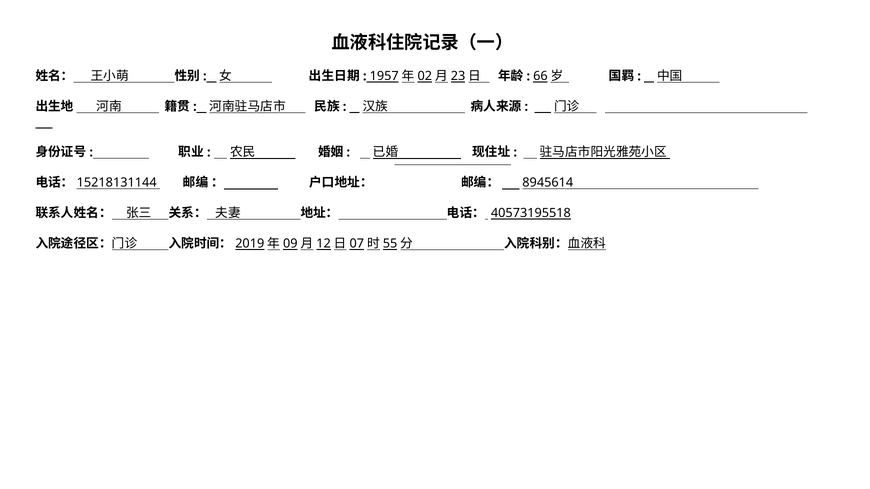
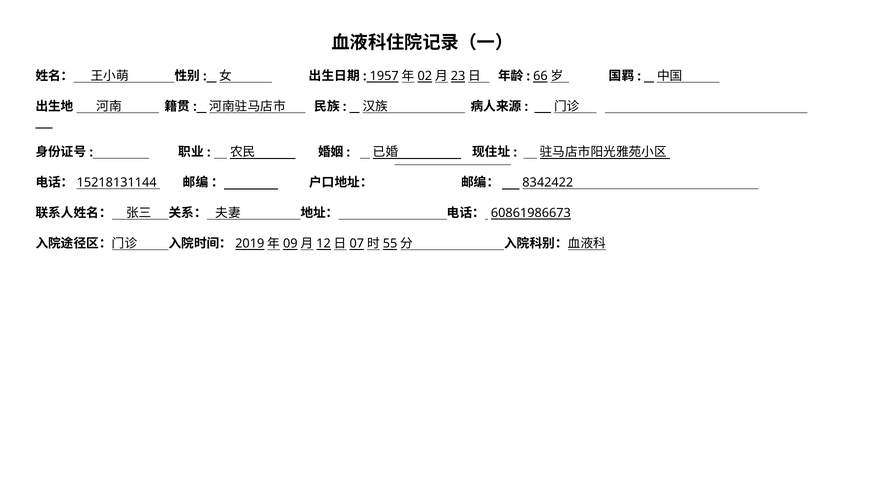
8945614: 8945614 -> 8342422
40573195518: 40573195518 -> 60861986673
